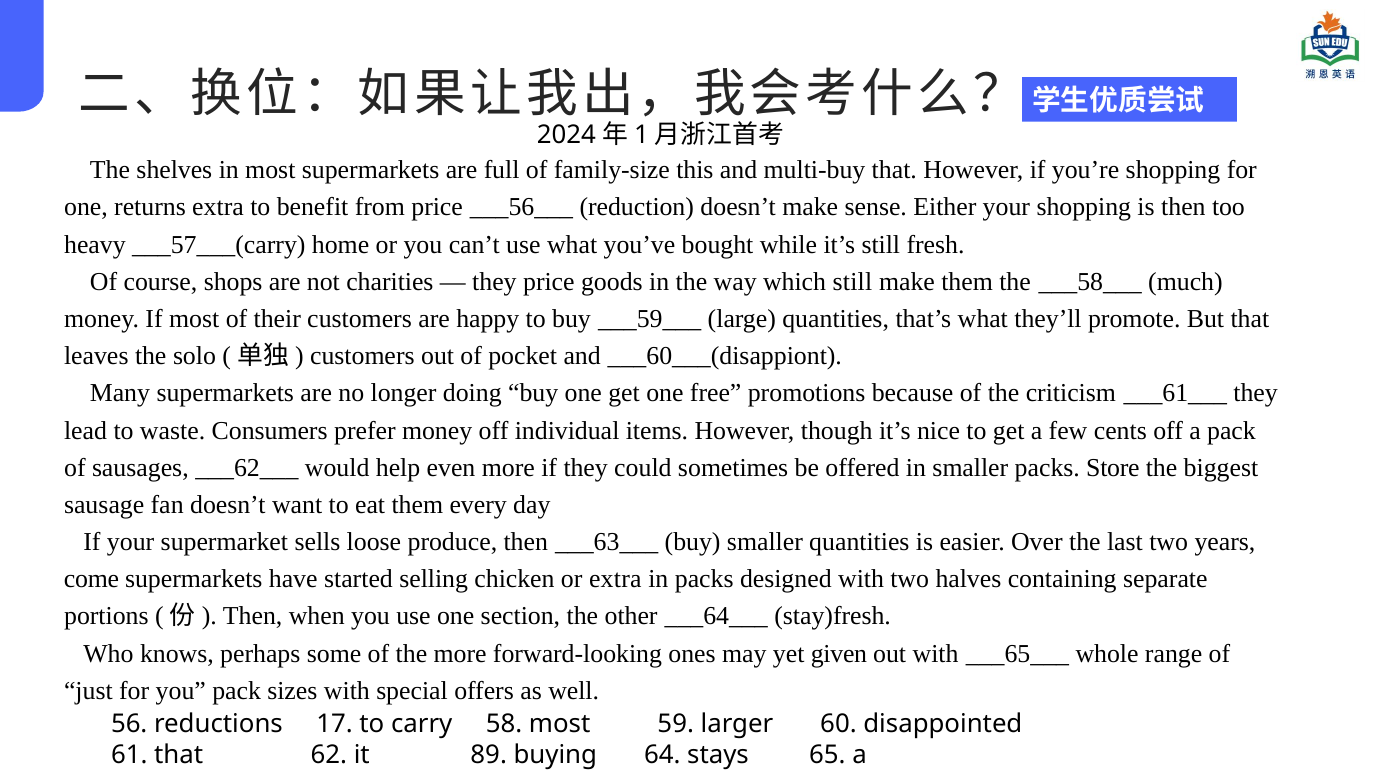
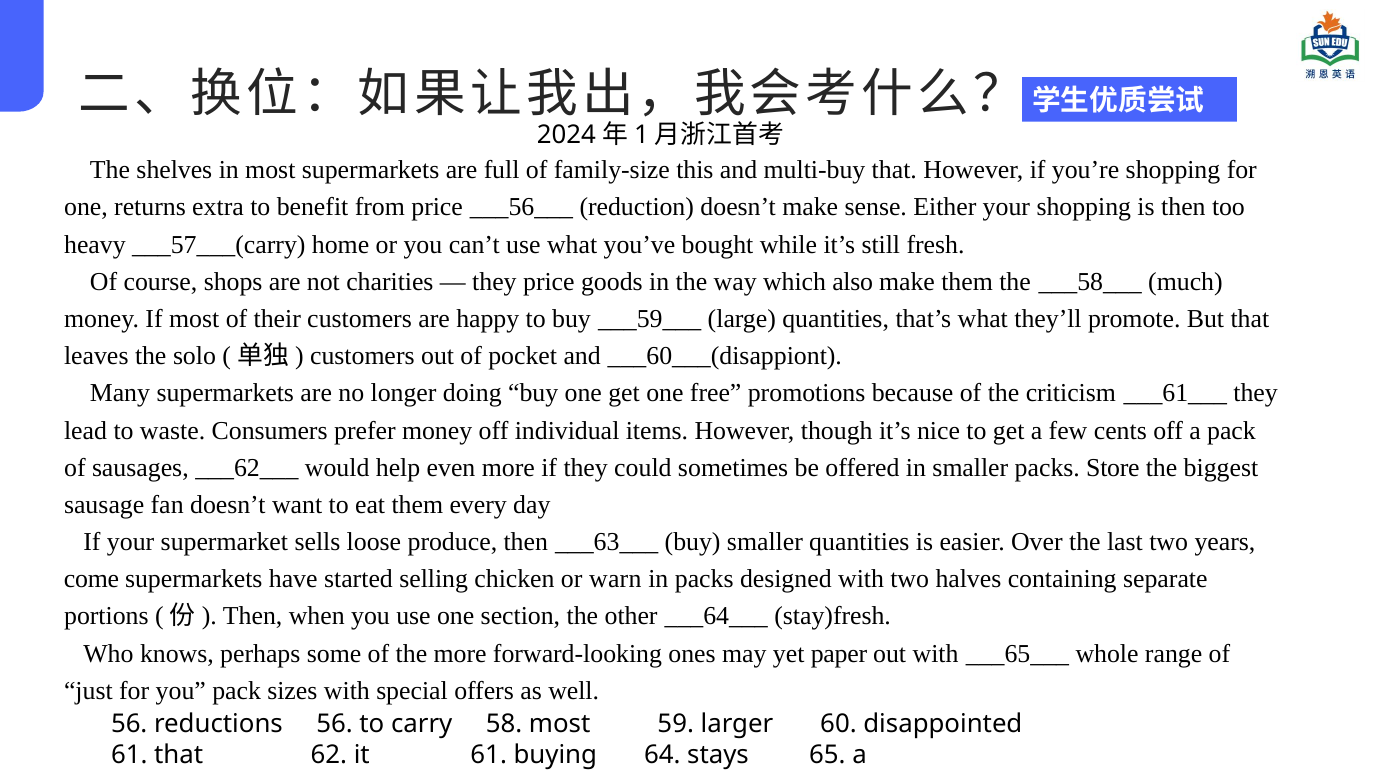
which still: still -> also
or extra: extra -> warn
given: given -> paper
reductions 17: 17 -> 56
it 89: 89 -> 61
